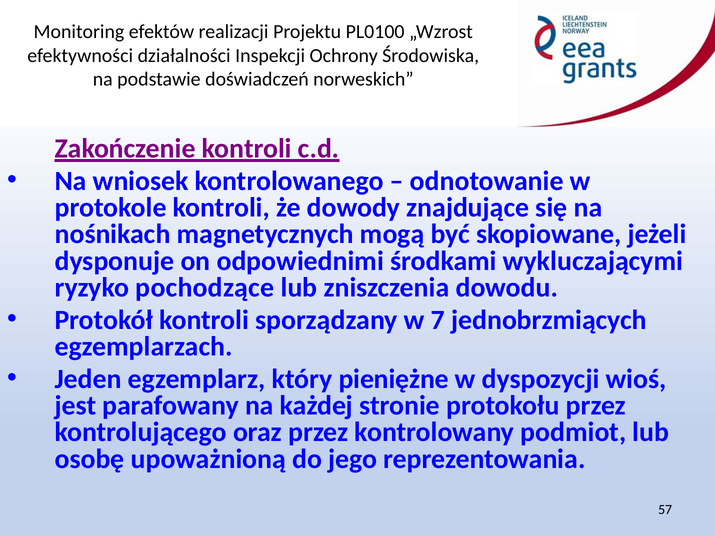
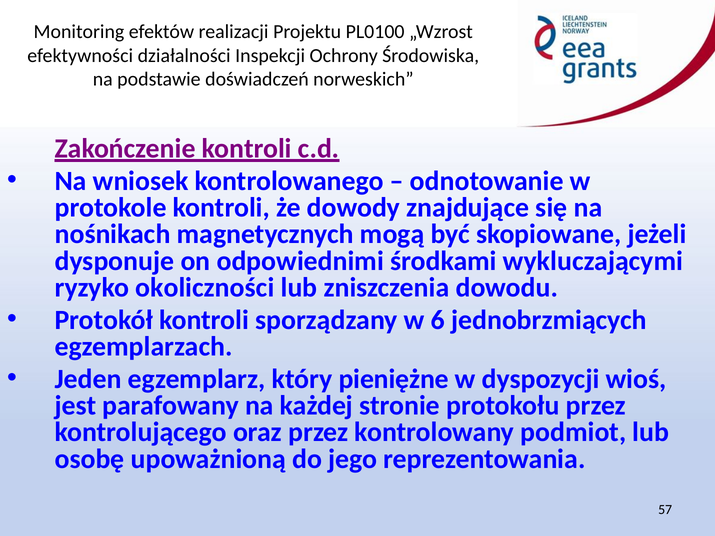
pochodzące: pochodzące -> okoliczności
7: 7 -> 6
